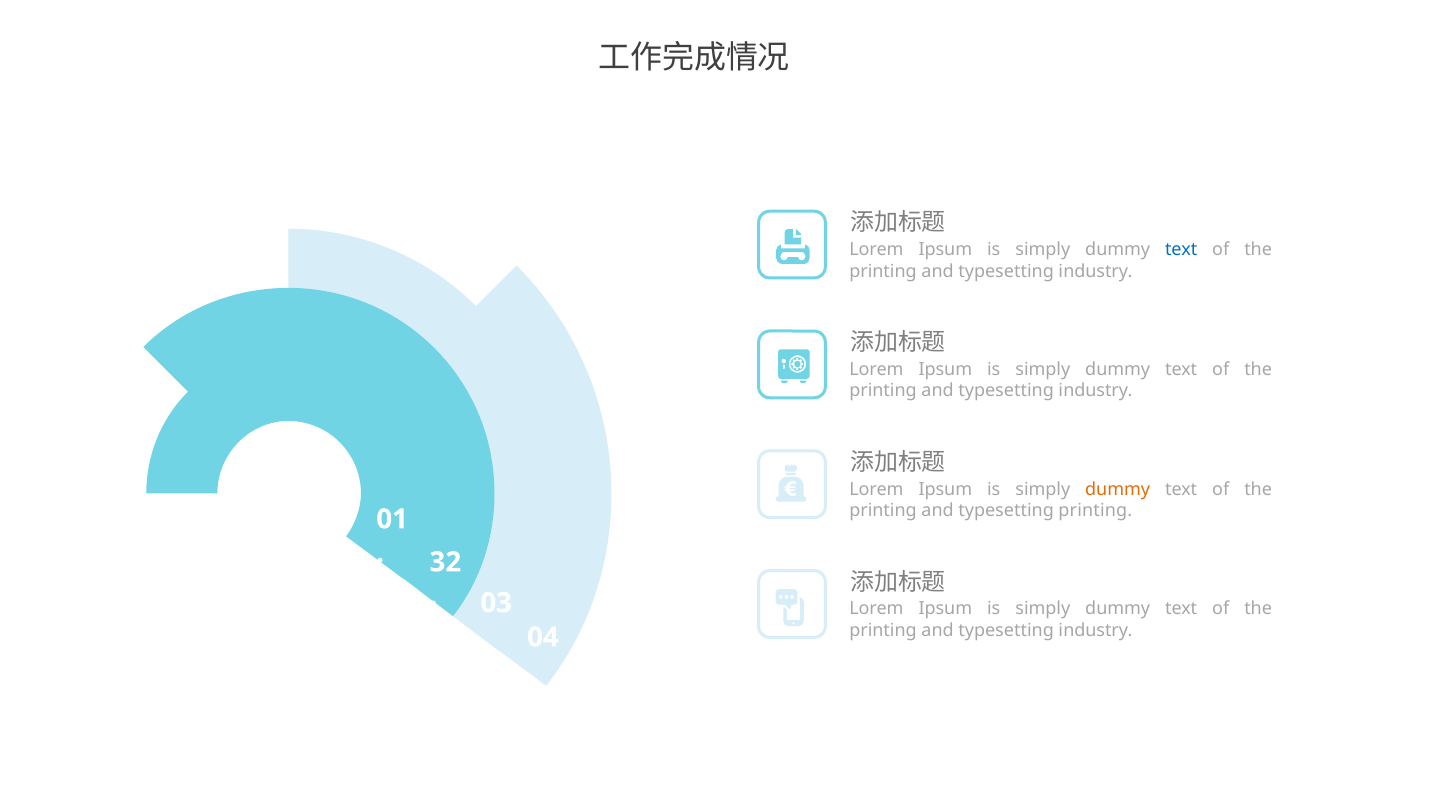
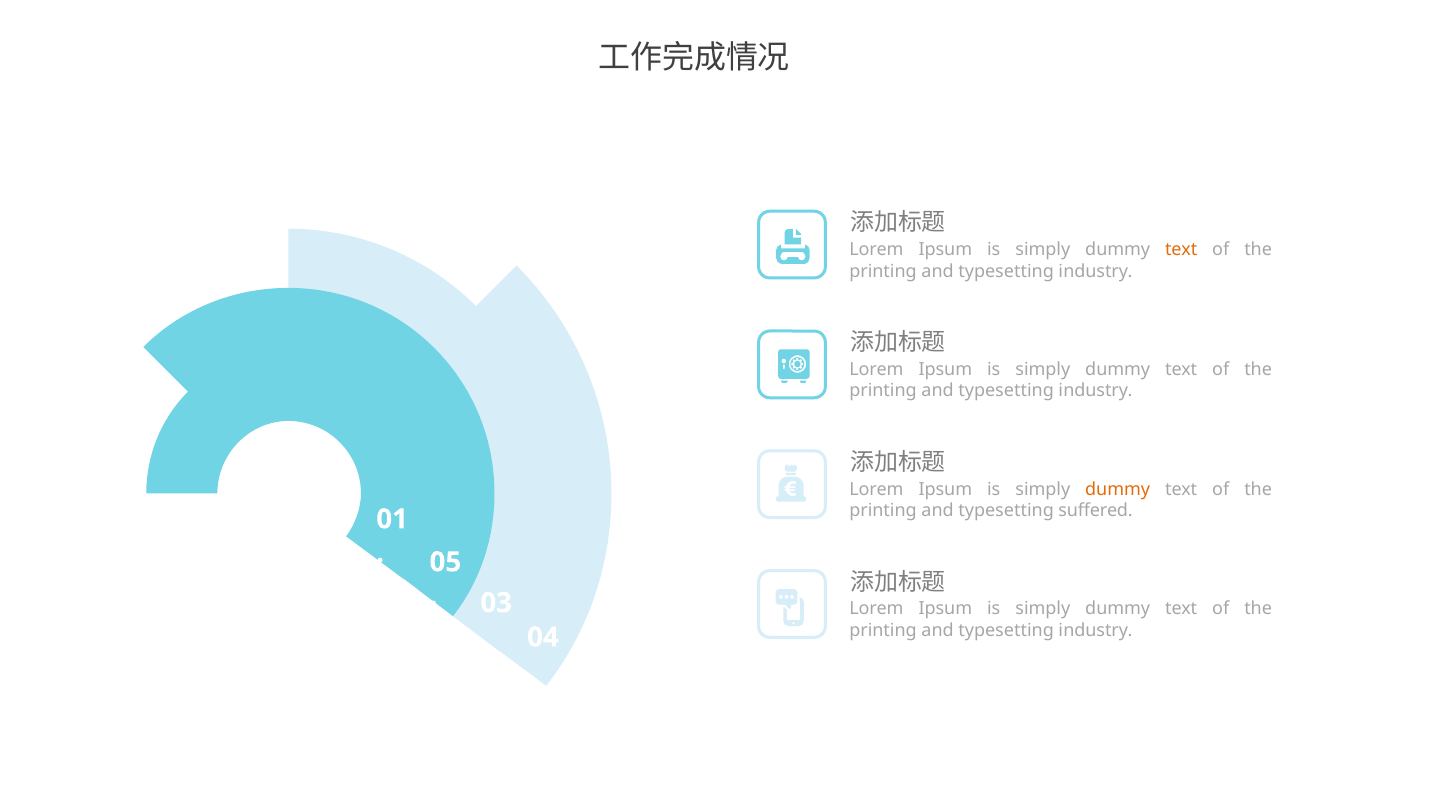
text at (1181, 250) colour: blue -> orange
typesetting printing: printing -> suffered
32: 32 -> 05
